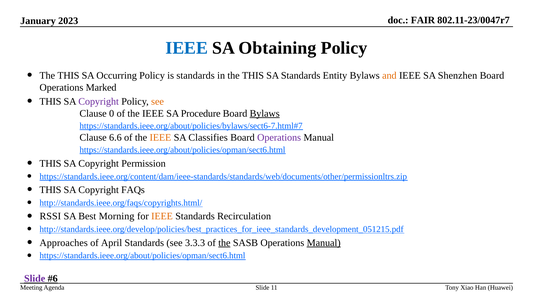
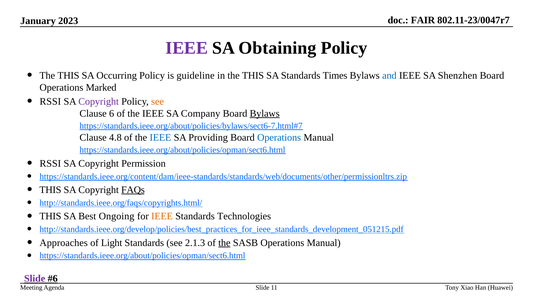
IEEE at (187, 48) colour: blue -> purple
is standards: standards -> guideline
Entity: Entity -> Times
and colour: orange -> blue
THIS at (50, 101): THIS -> RSSI
0: 0 -> 6
Procedure: Procedure -> Company
6.6: 6.6 -> 4.8
IEEE at (160, 137) colour: orange -> blue
Classifies: Classifies -> Providing
Operations at (279, 137) colour: purple -> blue
THIS at (50, 163): THIS -> RSSI
FAQs underline: none -> present
RSSI at (50, 216): RSSI -> THIS
Morning: Morning -> Ongoing
Recirculation: Recirculation -> Technologies
April: April -> Light
3.3.3: 3.3.3 -> 2.1.3
Manual at (324, 243) underline: present -> none
